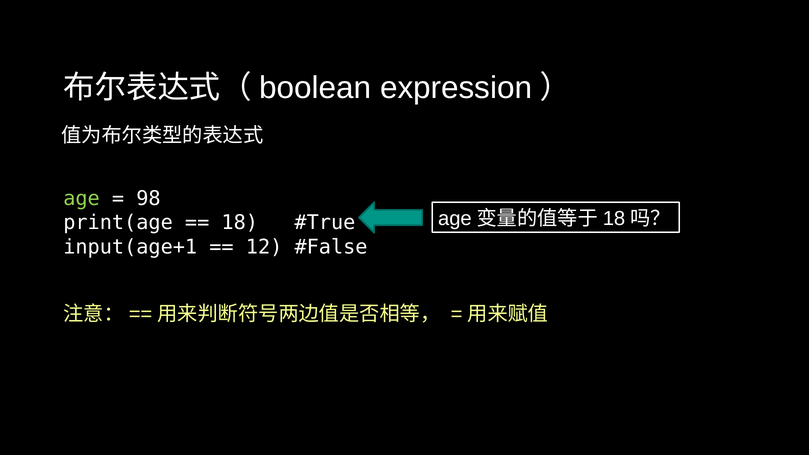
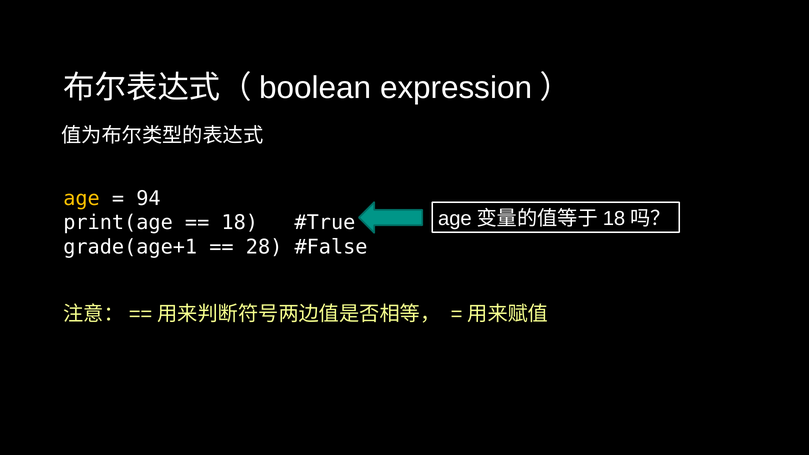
age colour: light green -> yellow
98: 98 -> 94
input(age+1: input(age+1 -> grade(age+1
12: 12 -> 28
